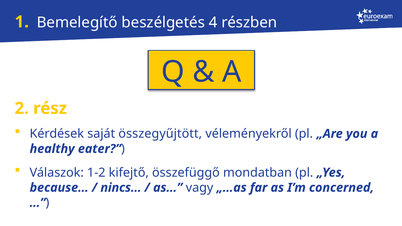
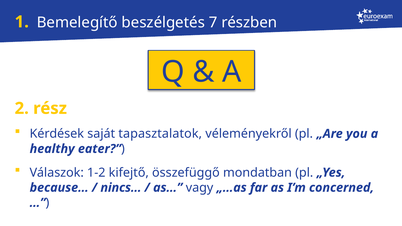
4: 4 -> 7
összegyűjtött: összegyűjtött -> tapasztalatok
